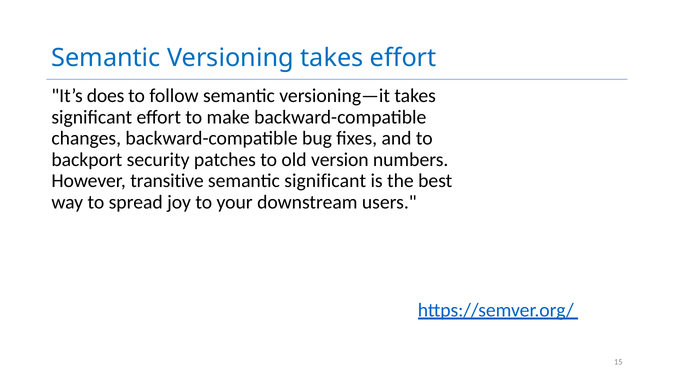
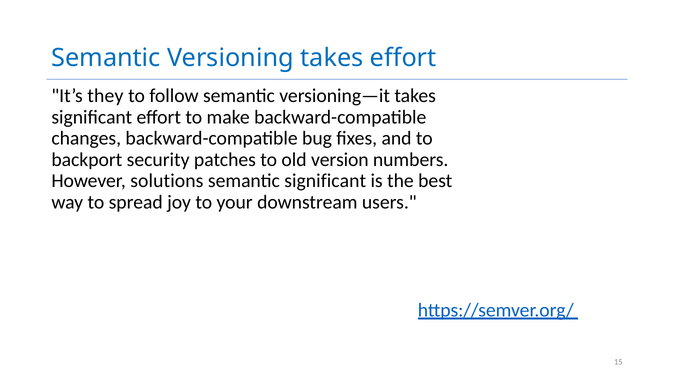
does: does -> they
transitive: transitive -> solutions
